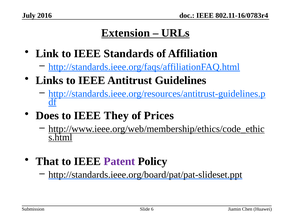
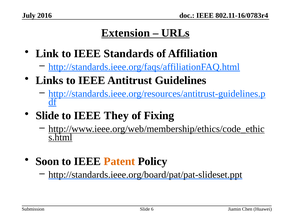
Does at (47, 116): Does -> Slide
Prices: Prices -> Fixing
That: That -> Soon
Patent colour: purple -> orange
